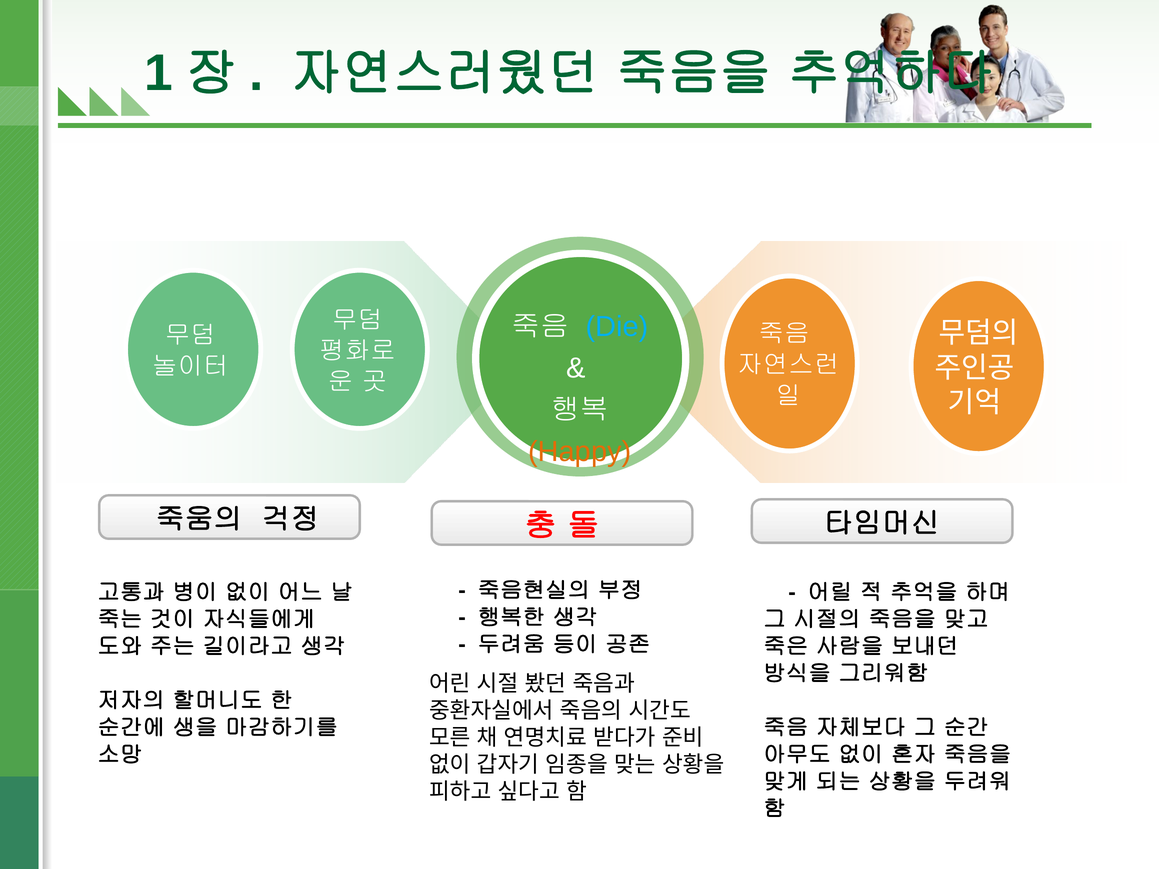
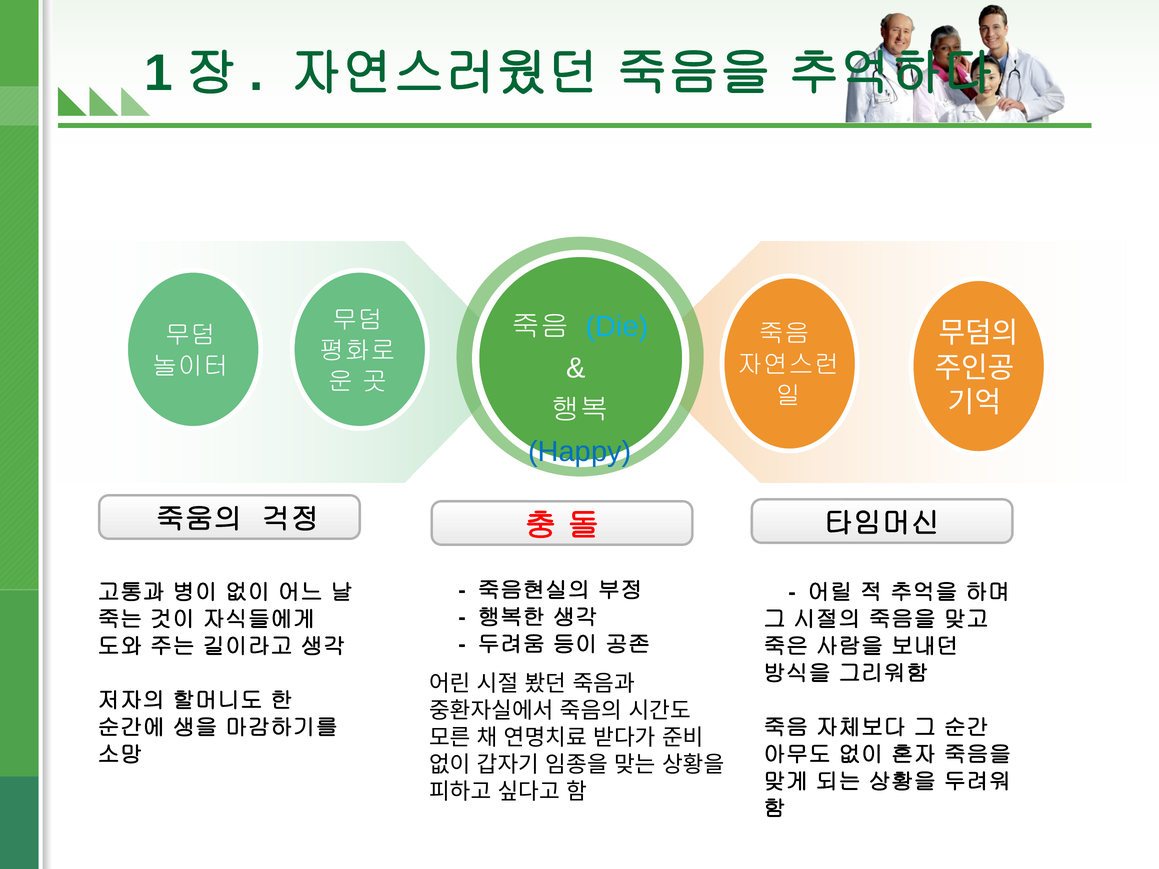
Happy colour: orange -> blue
